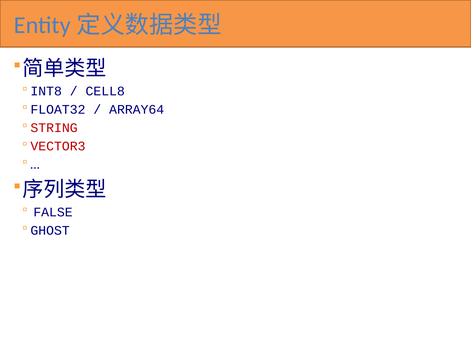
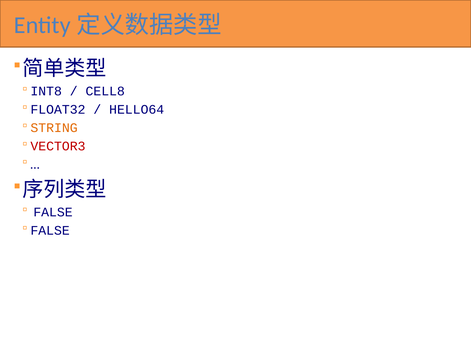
ARRAY64: ARRAY64 -> HELLO64
STRING colour: red -> orange
GHOST at (50, 231): GHOST -> FALSE
